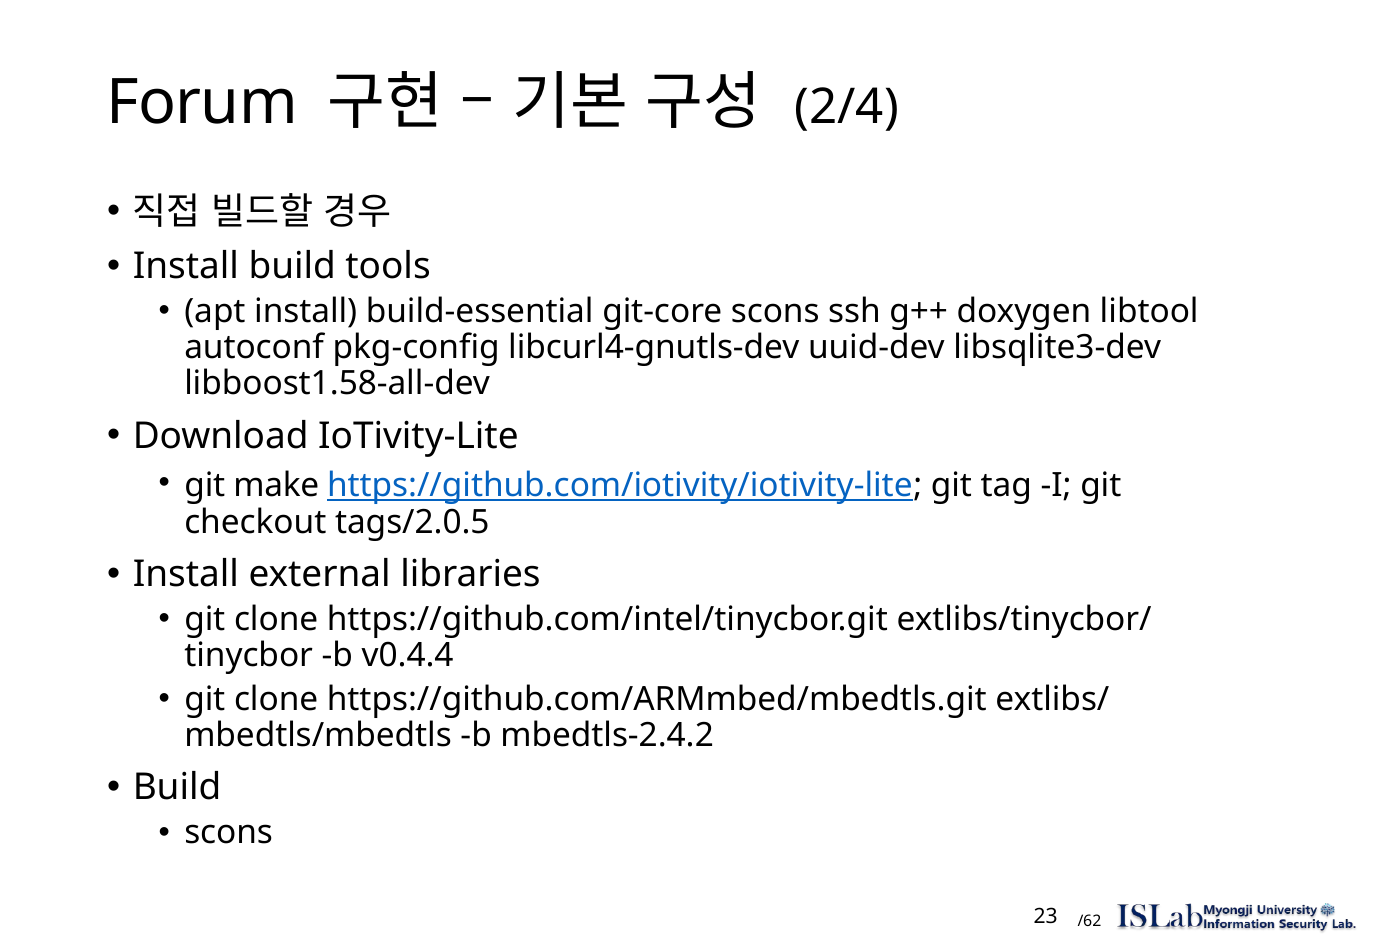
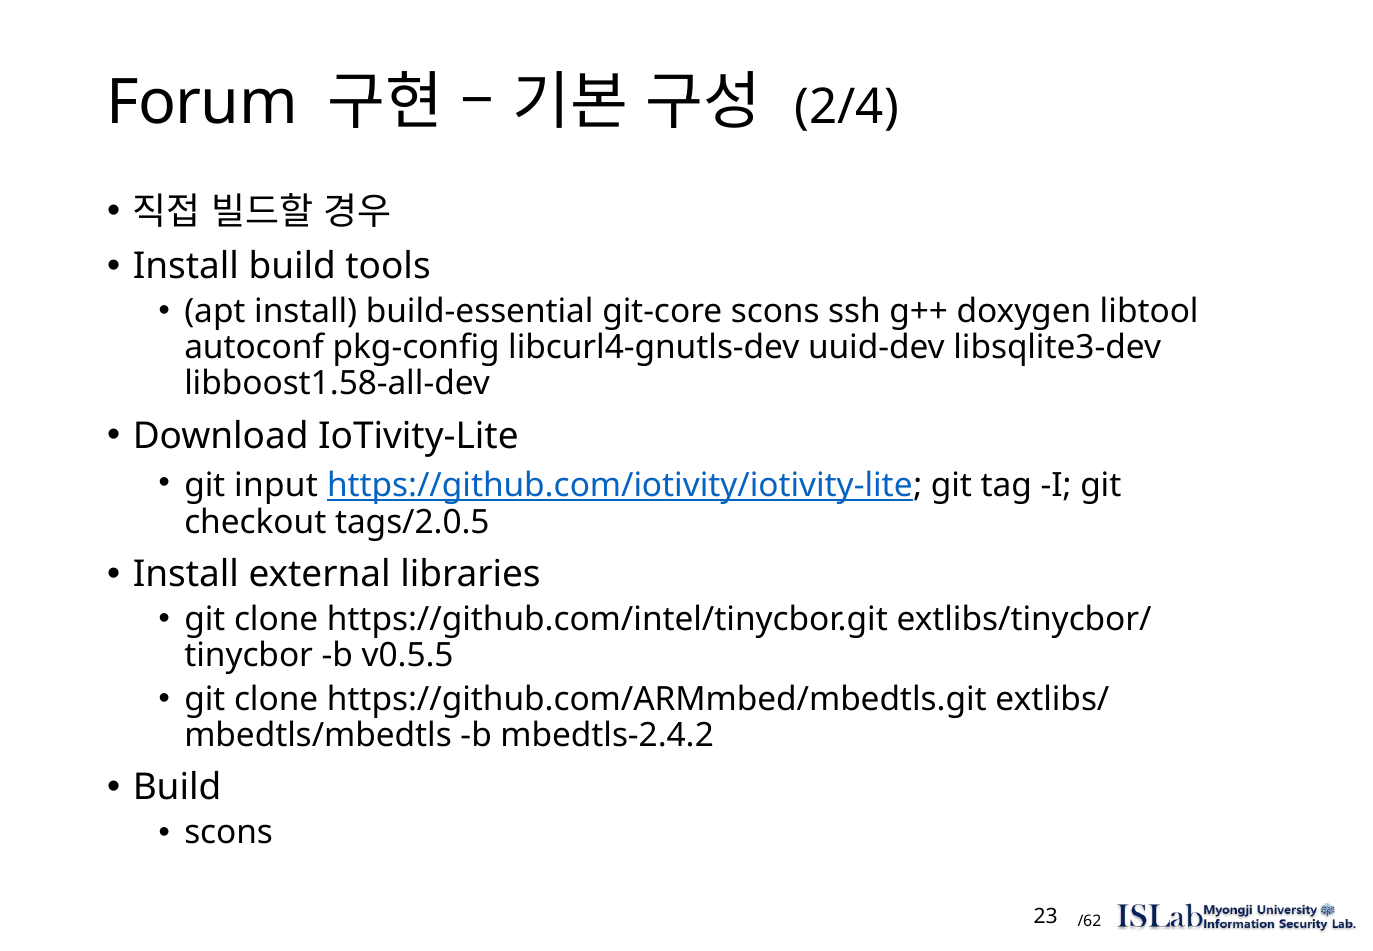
make: make -> input
v0.4.4: v0.4.4 -> v0.5.5
